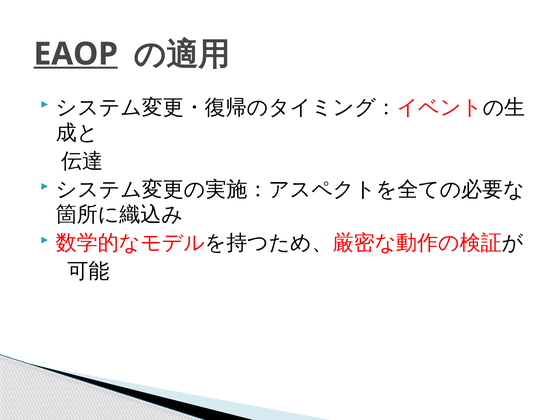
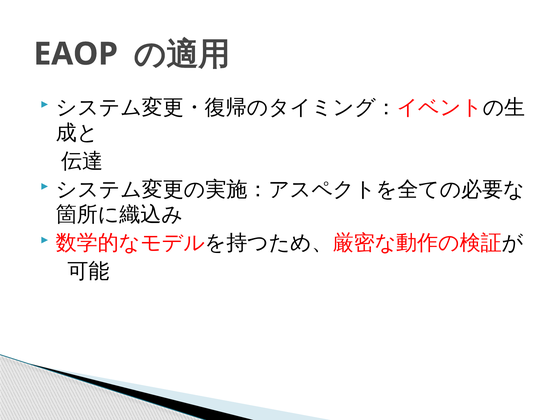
EAOP underline: present -> none
